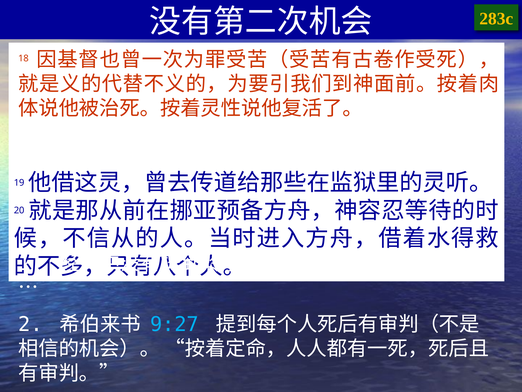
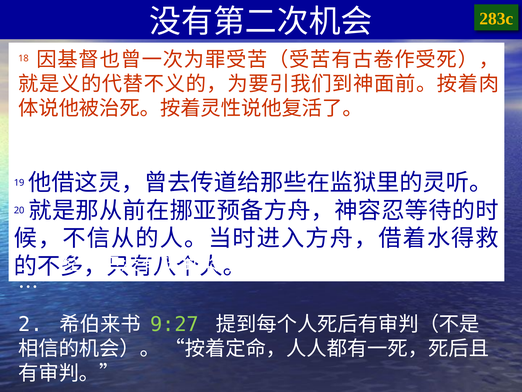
9:27 colour: light blue -> light green
